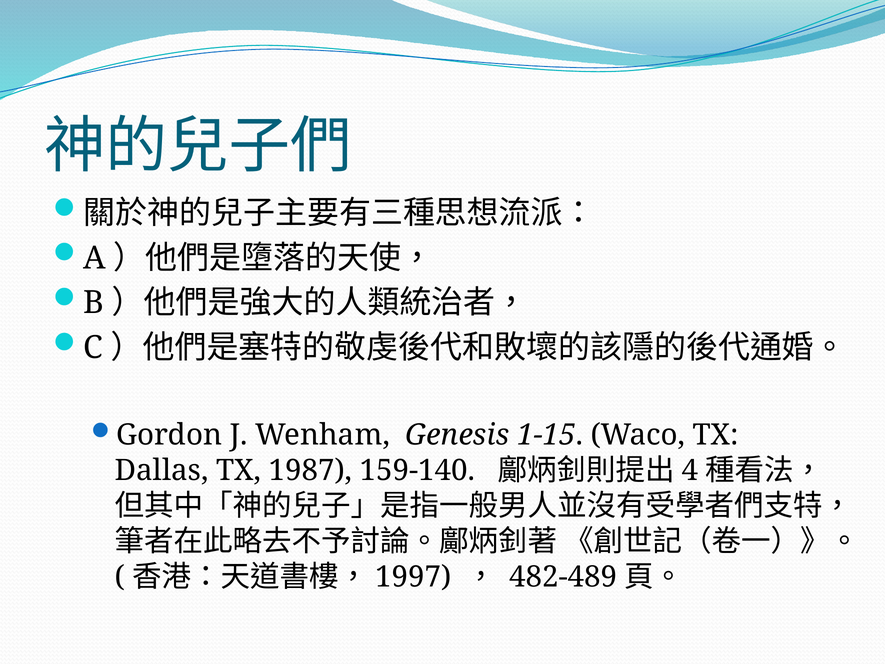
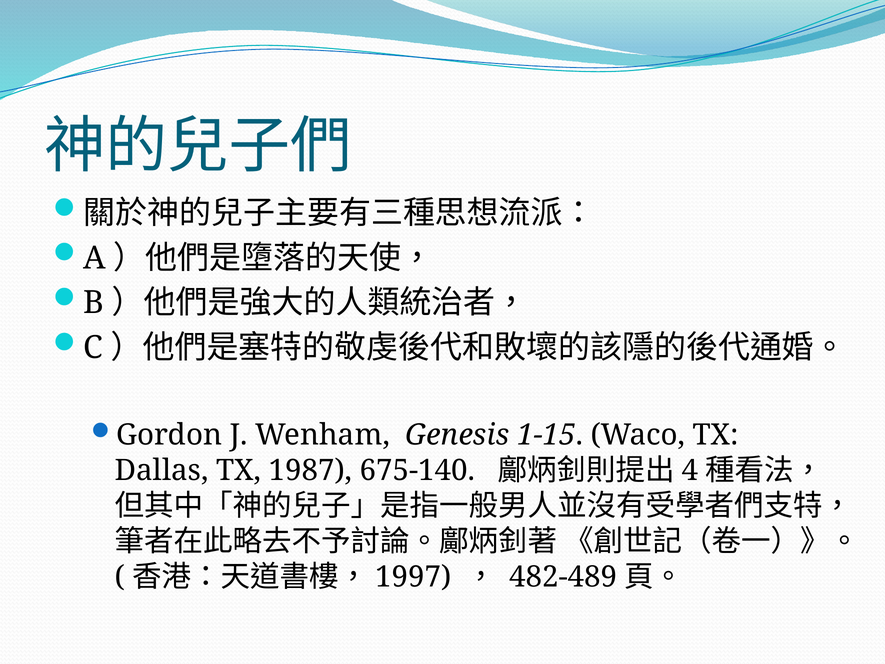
159-140: 159-140 -> 675-140
